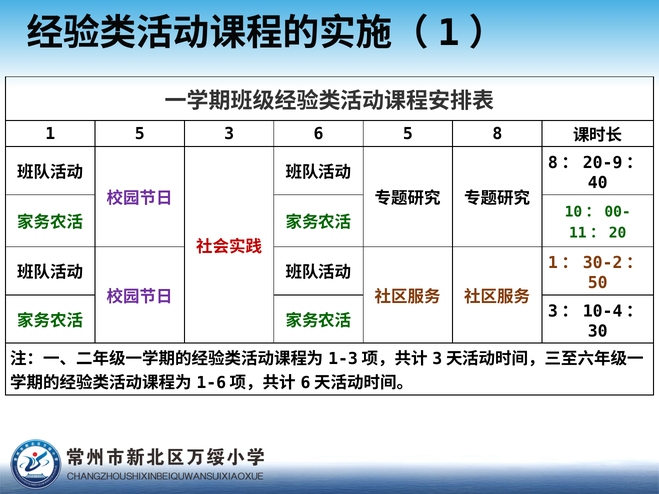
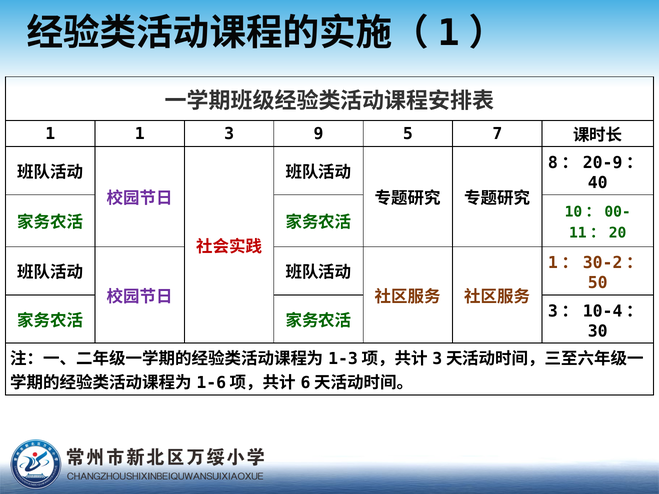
1 5: 5 -> 1
6: 6 -> 9
8: 8 -> 7
